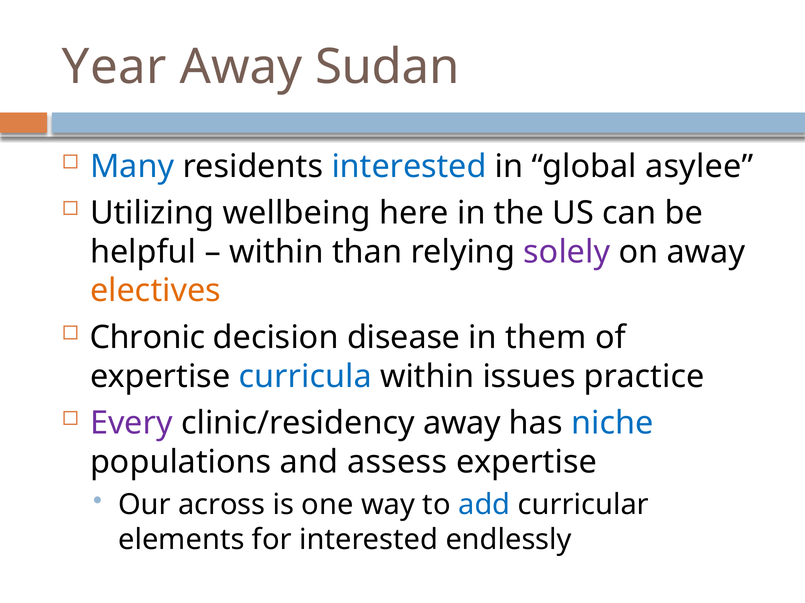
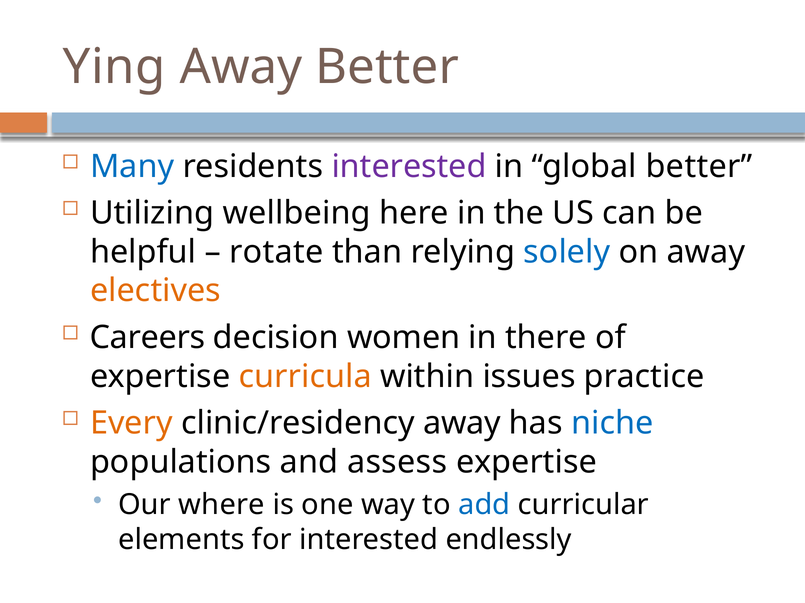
Year: Year -> Ying
Away Sudan: Sudan -> Better
interested at (409, 167) colour: blue -> purple
global asylee: asylee -> better
within at (277, 252): within -> rotate
solely colour: purple -> blue
Chronic: Chronic -> Careers
disease: disease -> women
them: them -> there
curricula colour: blue -> orange
Every colour: purple -> orange
across: across -> where
